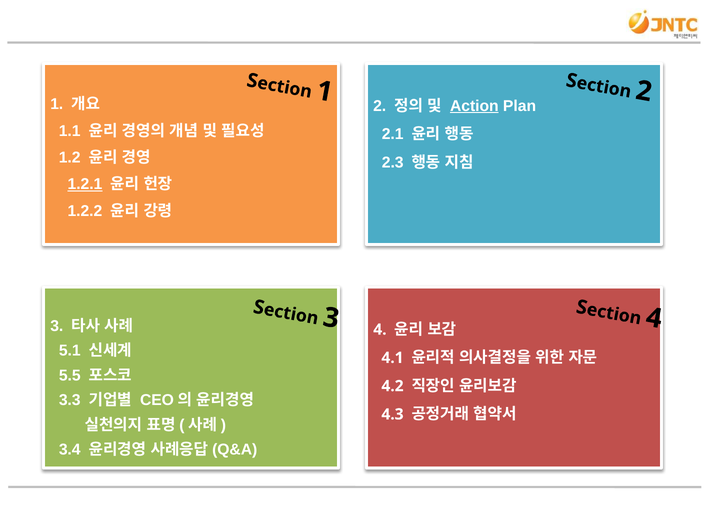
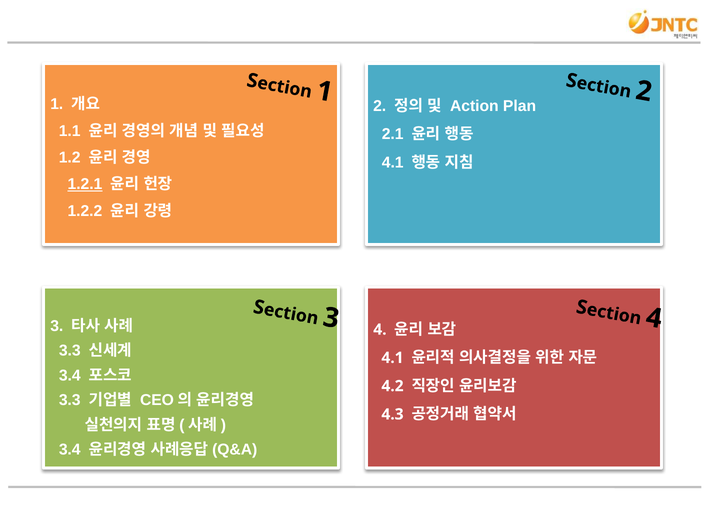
Action underline: present -> none
2.3 at (393, 162): 2.3 -> 4.1
5.1 at (70, 351): 5.1 -> 3.3
5.5 at (70, 376): 5.5 -> 3.4
